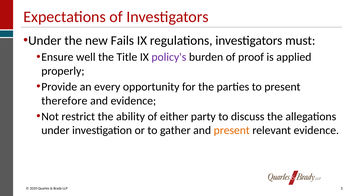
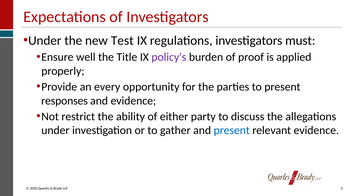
Fails: Fails -> Test
therefore: therefore -> responses
present at (232, 131) colour: orange -> blue
